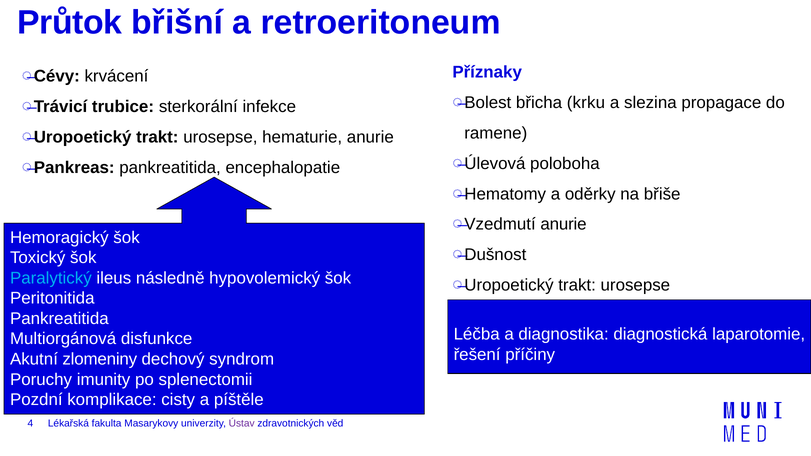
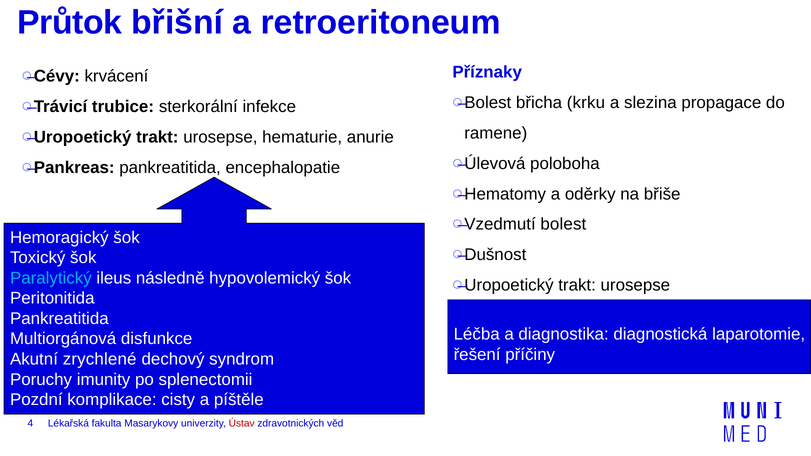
anurie at (564, 224): anurie -> bolest
zlomeniny: zlomeniny -> zrychlené
Ústav colour: purple -> red
